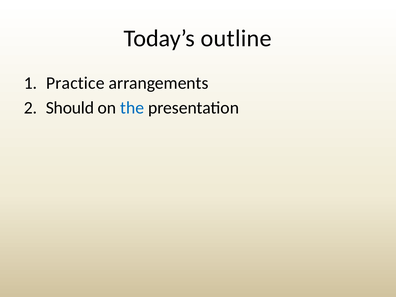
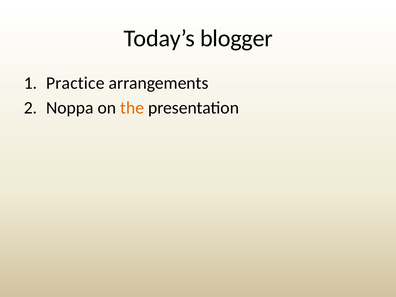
outline: outline -> blogger
Should: Should -> Noppa
the colour: blue -> orange
